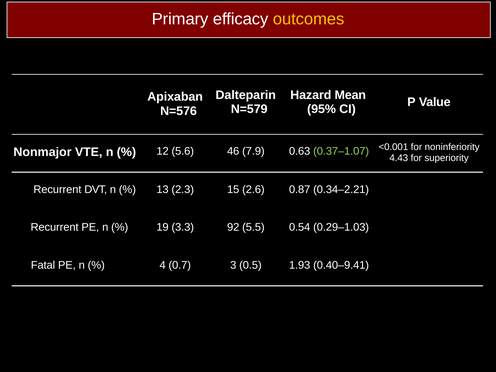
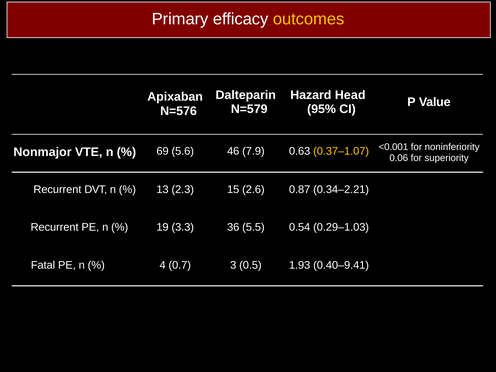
Mean: Mean -> Head
12: 12 -> 69
0.37–1.07 colour: light green -> yellow
4.43: 4.43 -> 0.06
92: 92 -> 36
